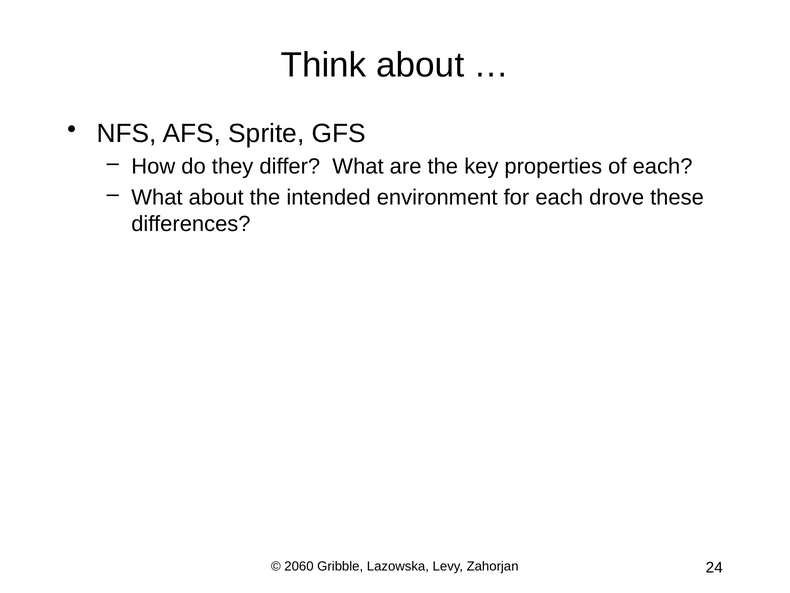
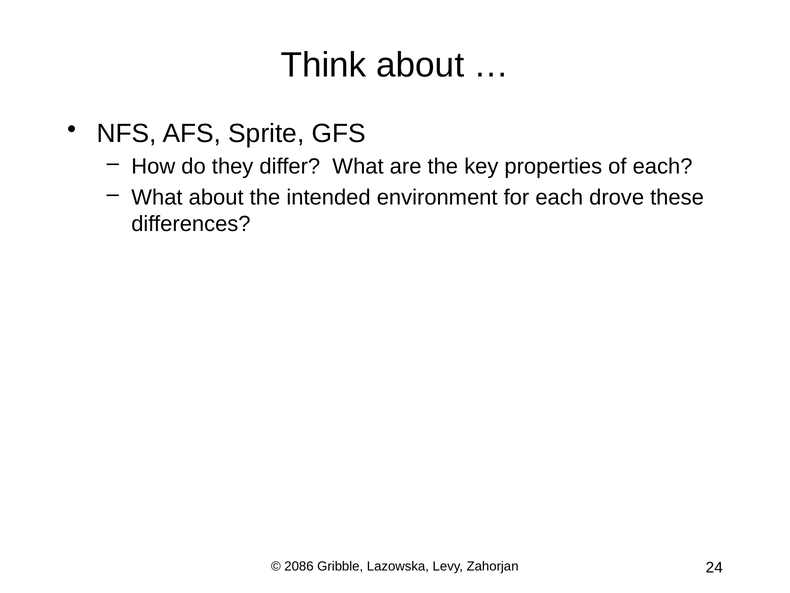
2060: 2060 -> 2086
